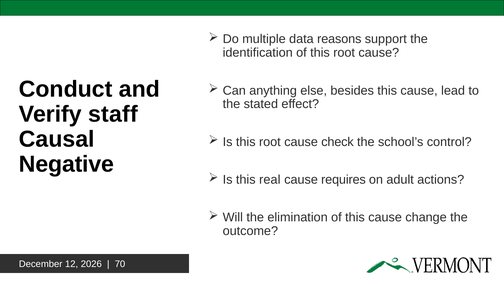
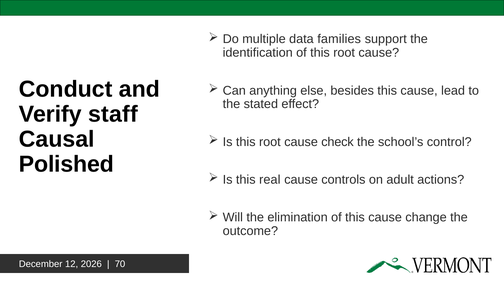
reasons: reasons -> families
Negative: Negative -> Polished
requires: requires -> controls
